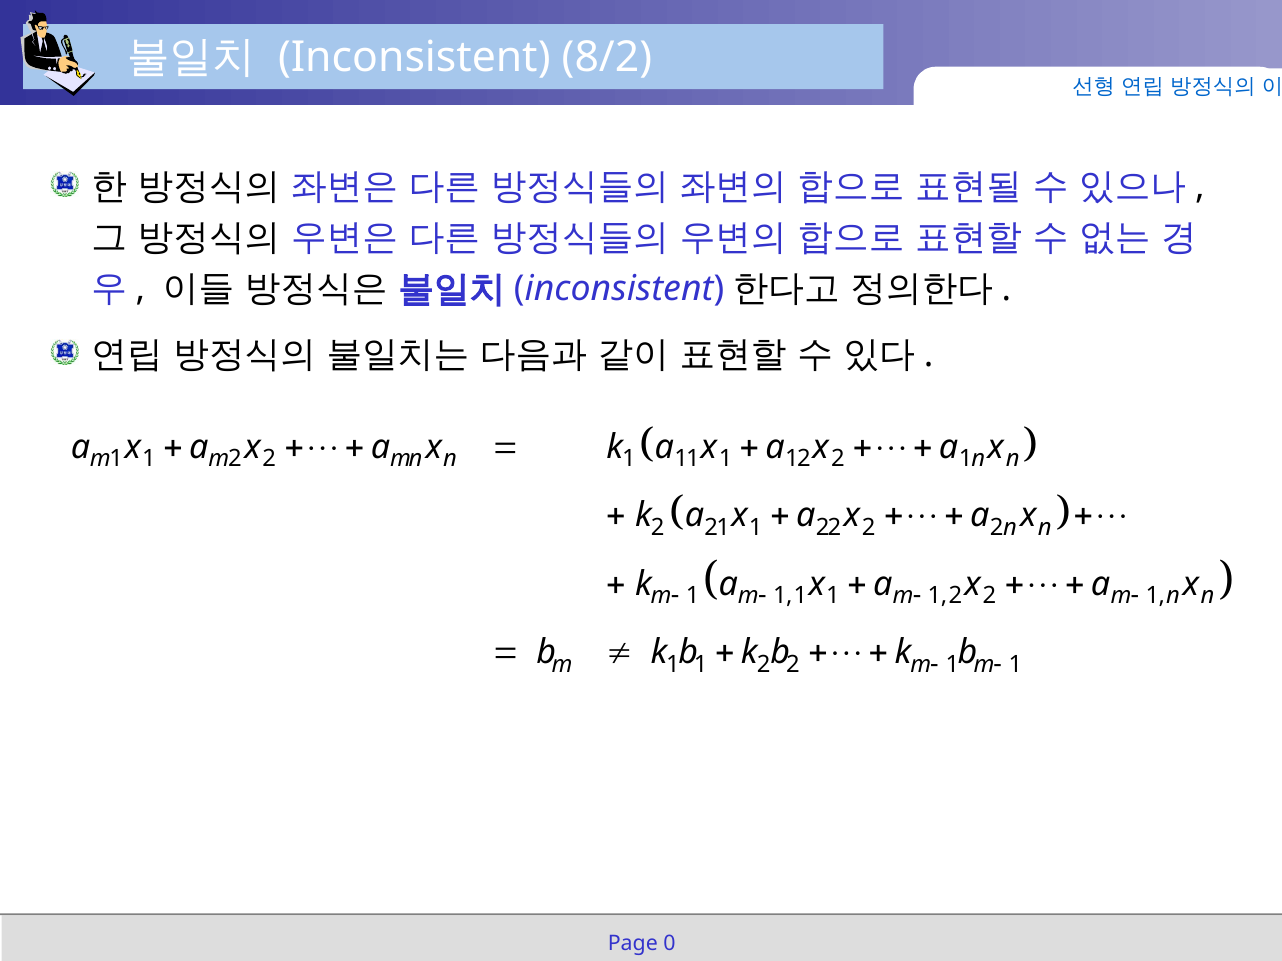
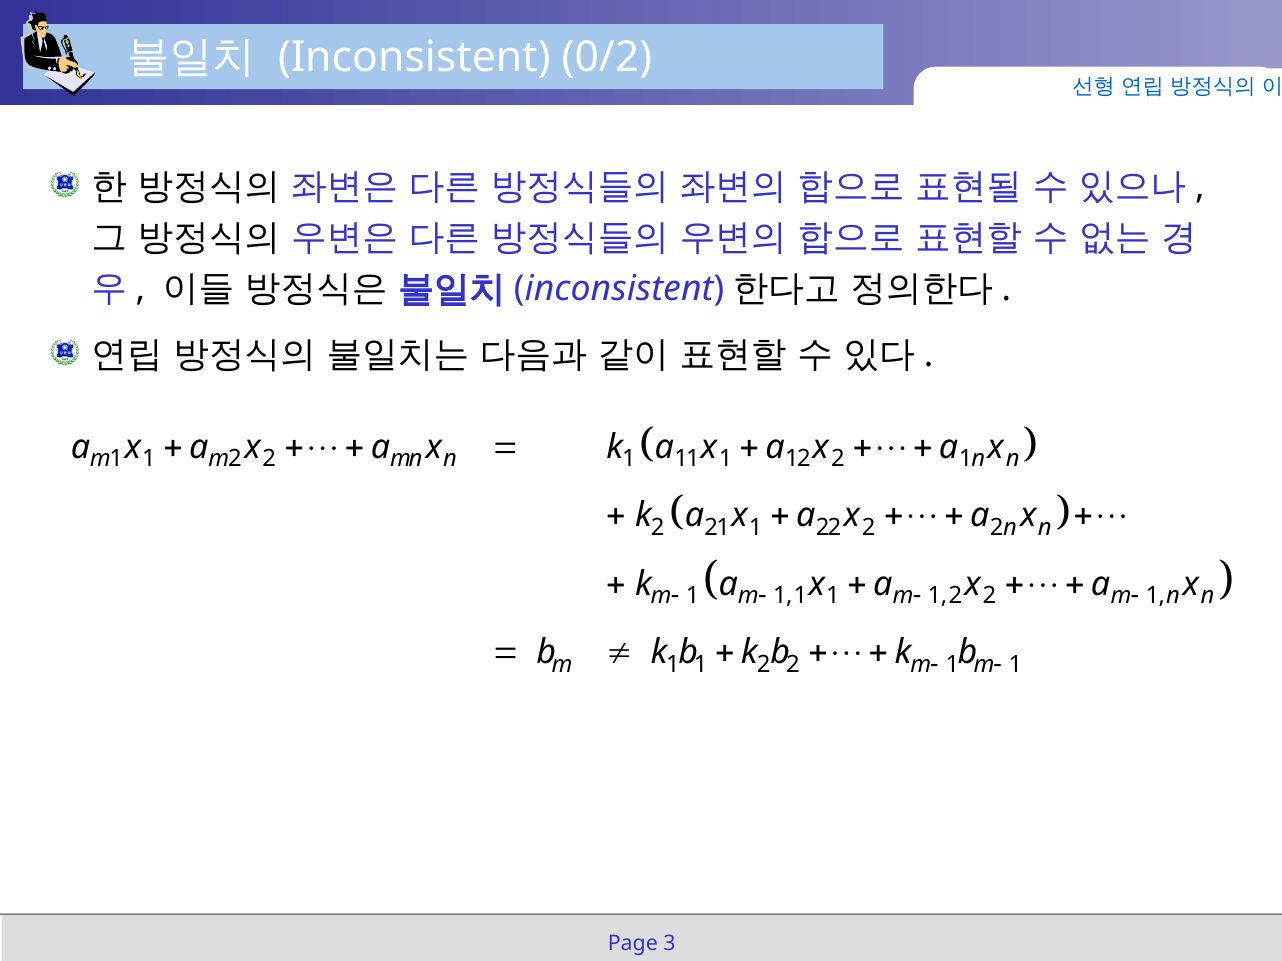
8/2: 8/2 -> 0/2
0: 0 -> 3
